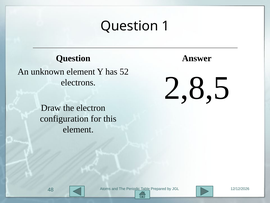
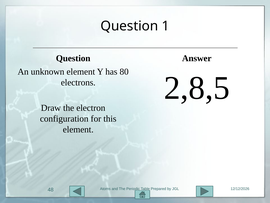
52: 52 -> 80
